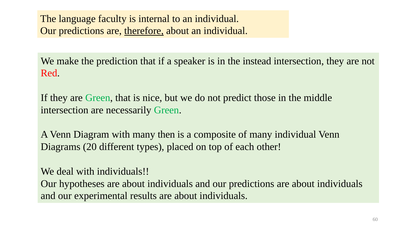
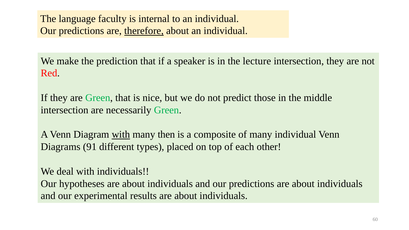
instead: instead -> lecture
with at (121, 135) underline: none -> present
20: 20 -> 91
